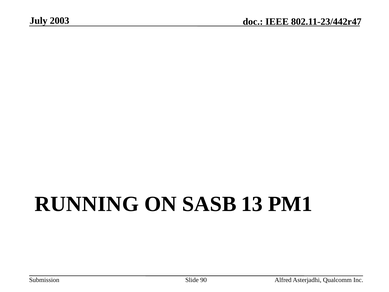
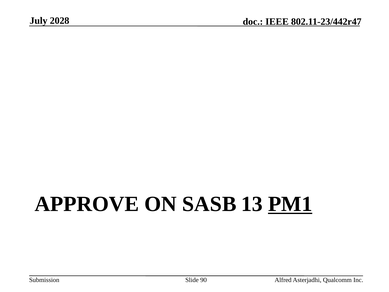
2003: 2003 -> 2028
RUNNING: RUNNING -> APPROVE
PM1 underline: none -> present
